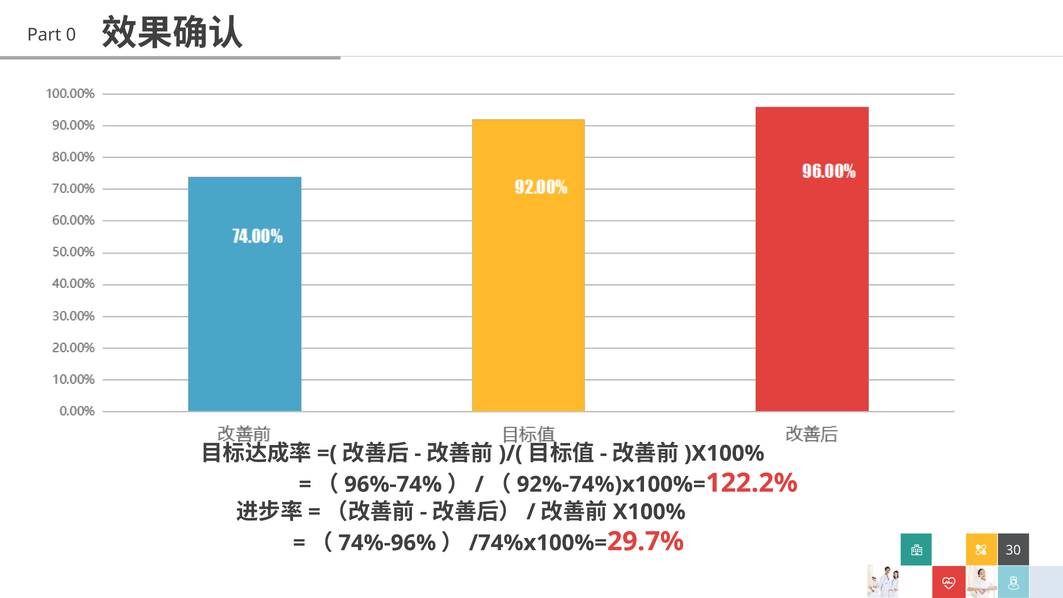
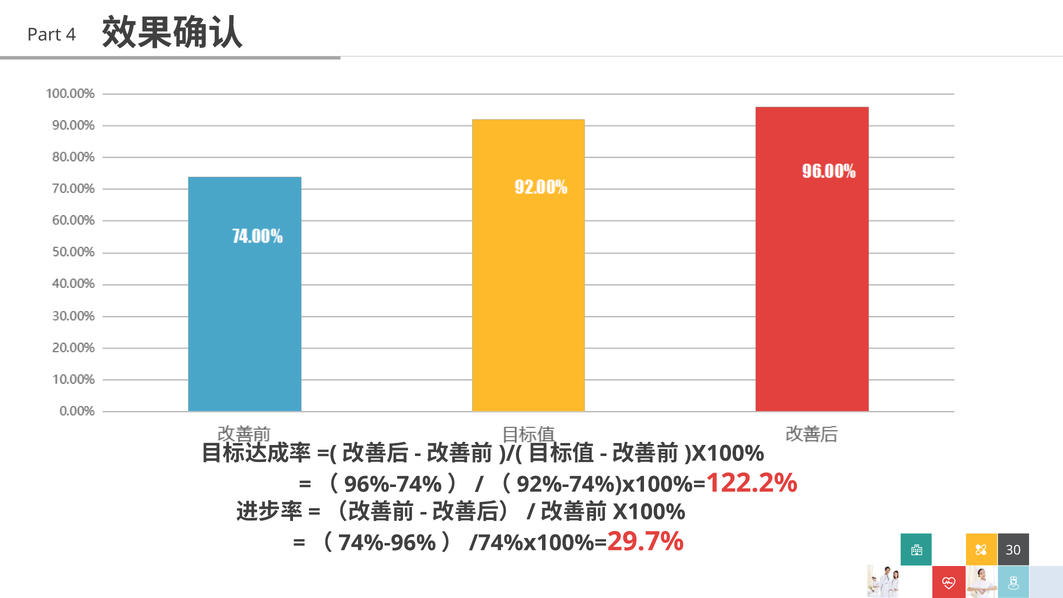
0: 0 -> 4
